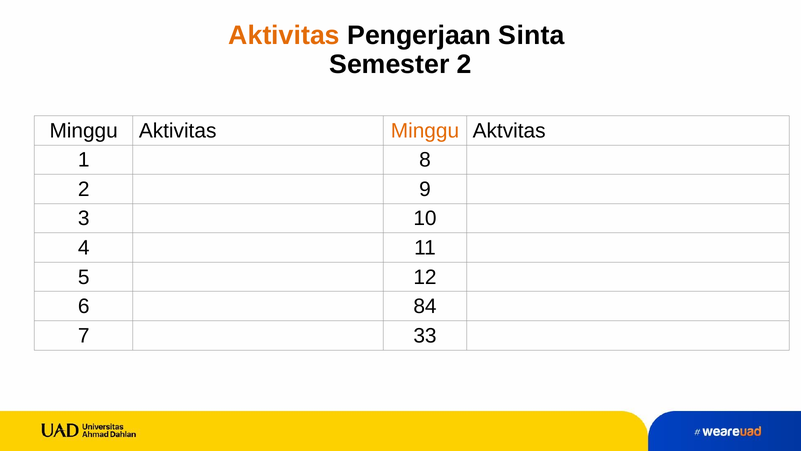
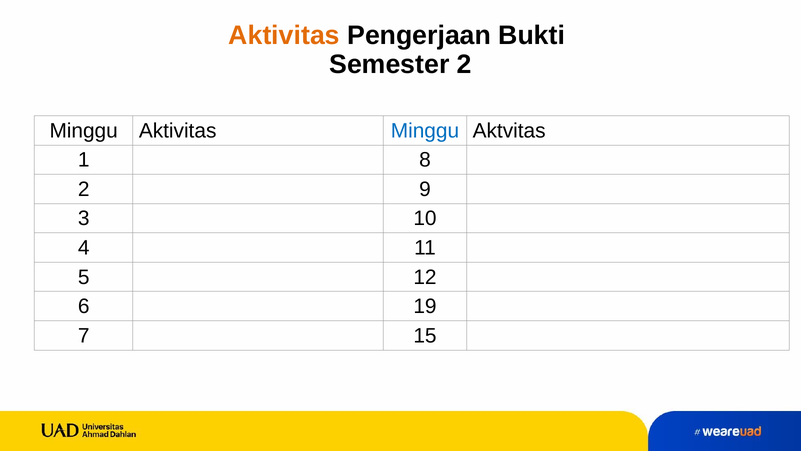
Sinta: Sinta -> Bukti
Minggu at (425, 131) colour: orange -> blue
84: 84 -> 19
33: 33 -> 15
